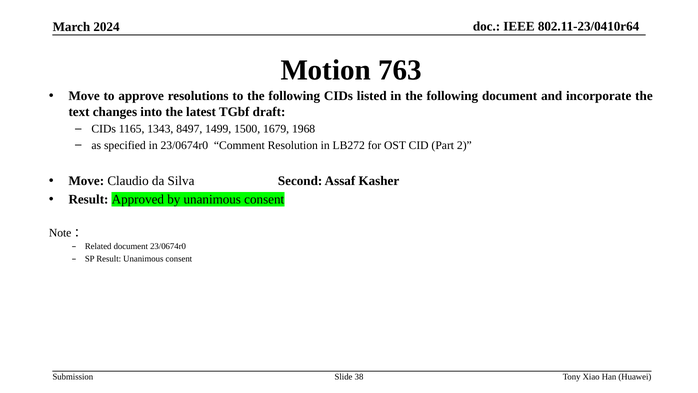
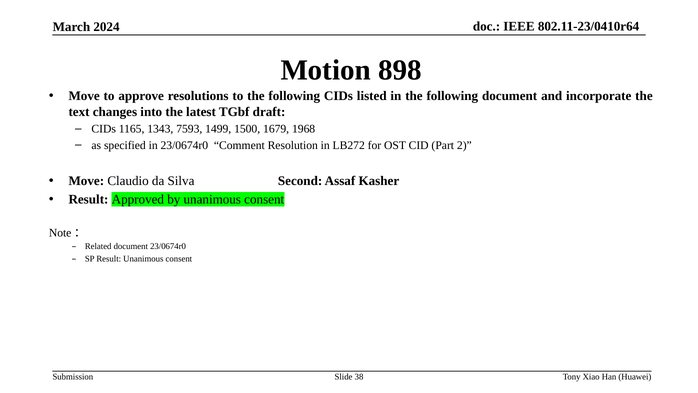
763: 763 -> 898
8497: 8497 -> 7593
